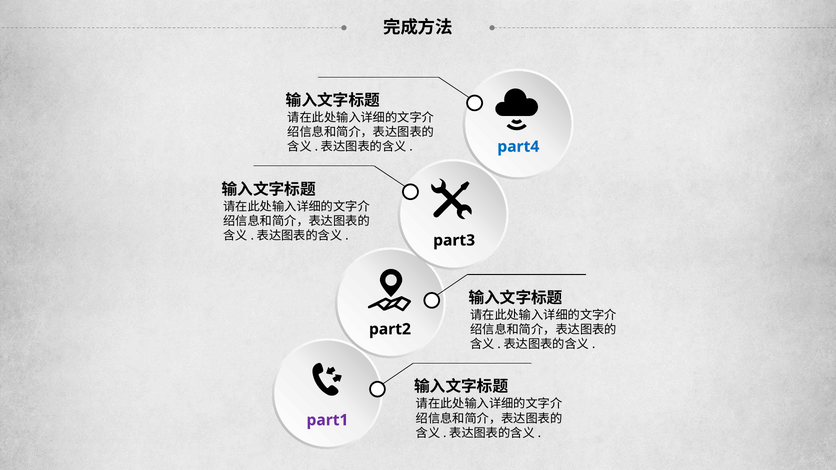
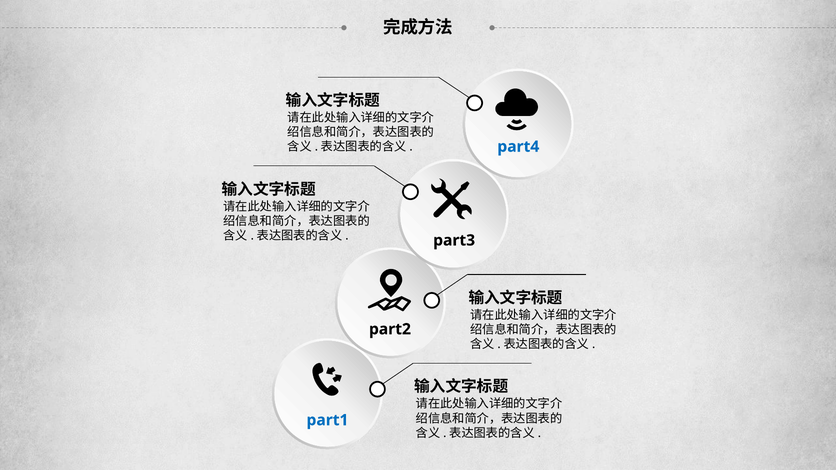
part1 colour: purple -> blue
